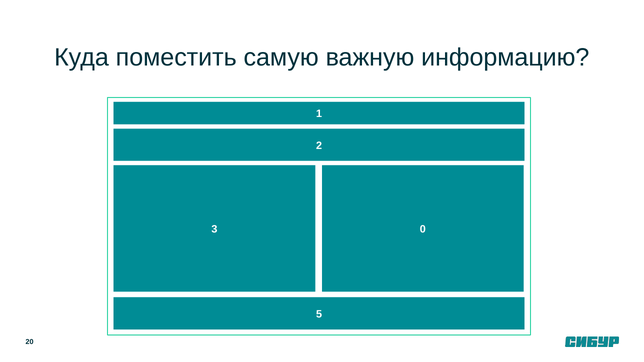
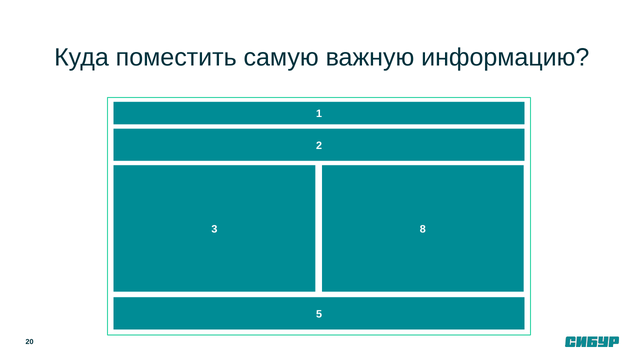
0: 0 -> 8
